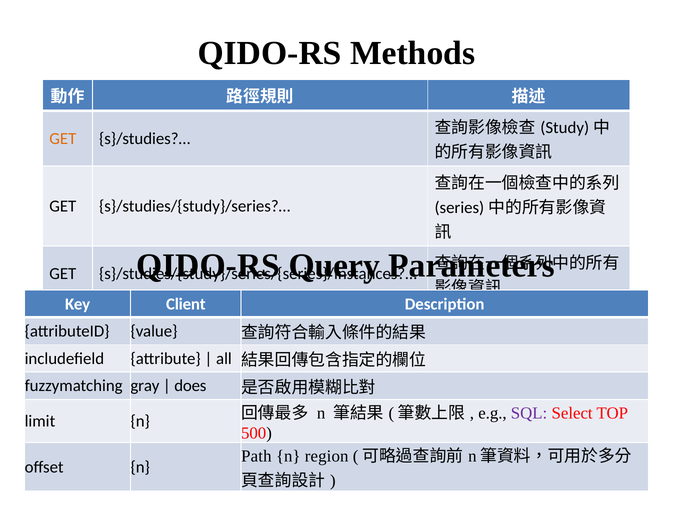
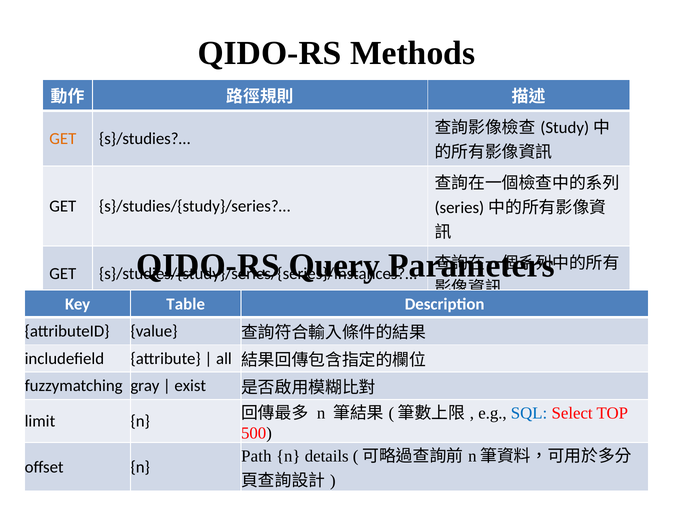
Client: Client -> Table
does: does -> exist
SQL colour: purple -> blue
region: region -> details
